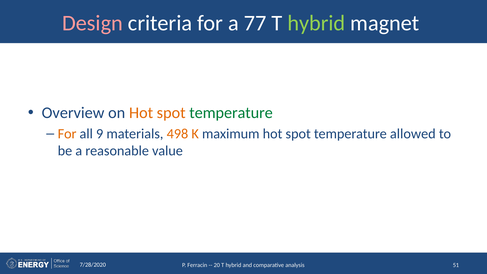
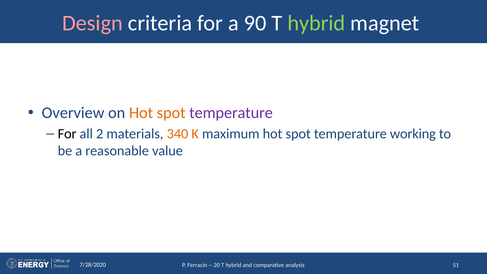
77: 77 -> 90
temperature at (231, 113) colour: green -> purple
For at (67, 134) colour: orange -> black
9: 9 -> 2
498: 498 -> 340
allowed: allowed -> working
